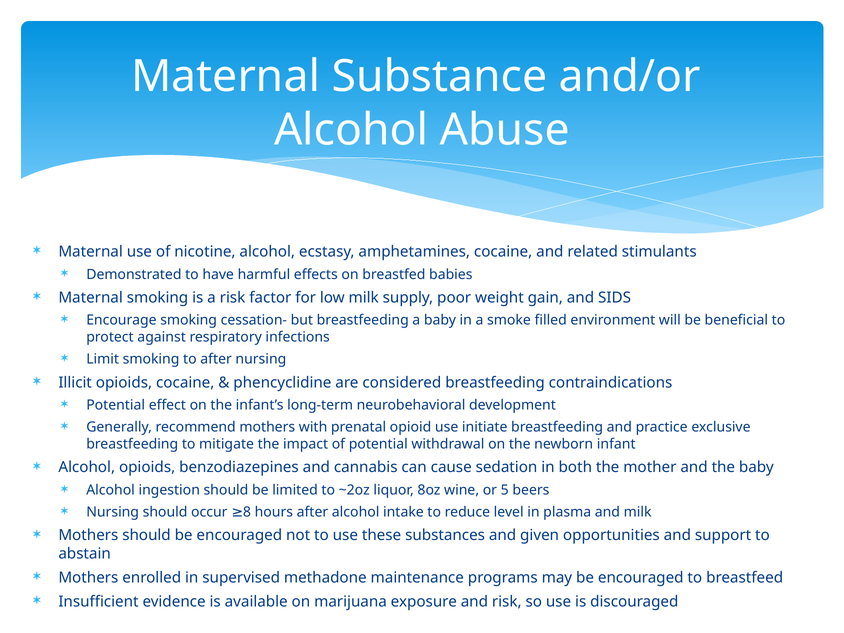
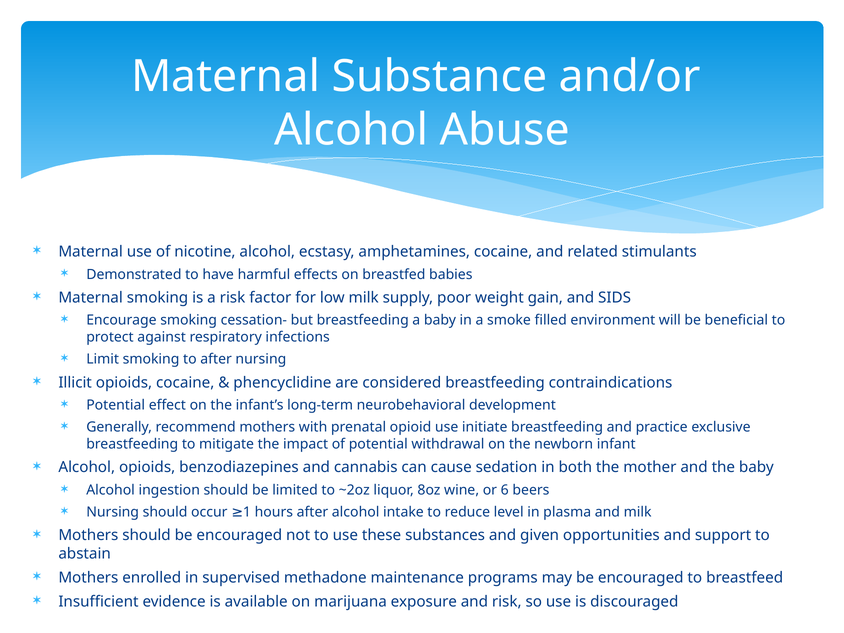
5: 5 -> 6
8: 8 -> 1
